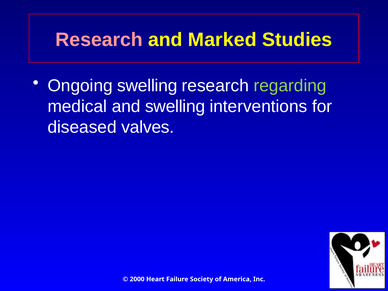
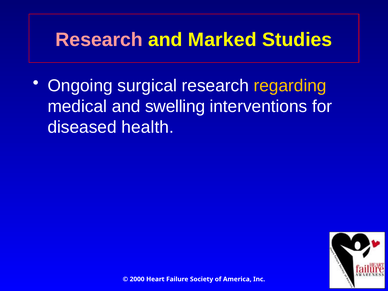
Ongoing swelling: swelling -> surgical
regarding colour: light green -> yellow
valves: valves -> health
